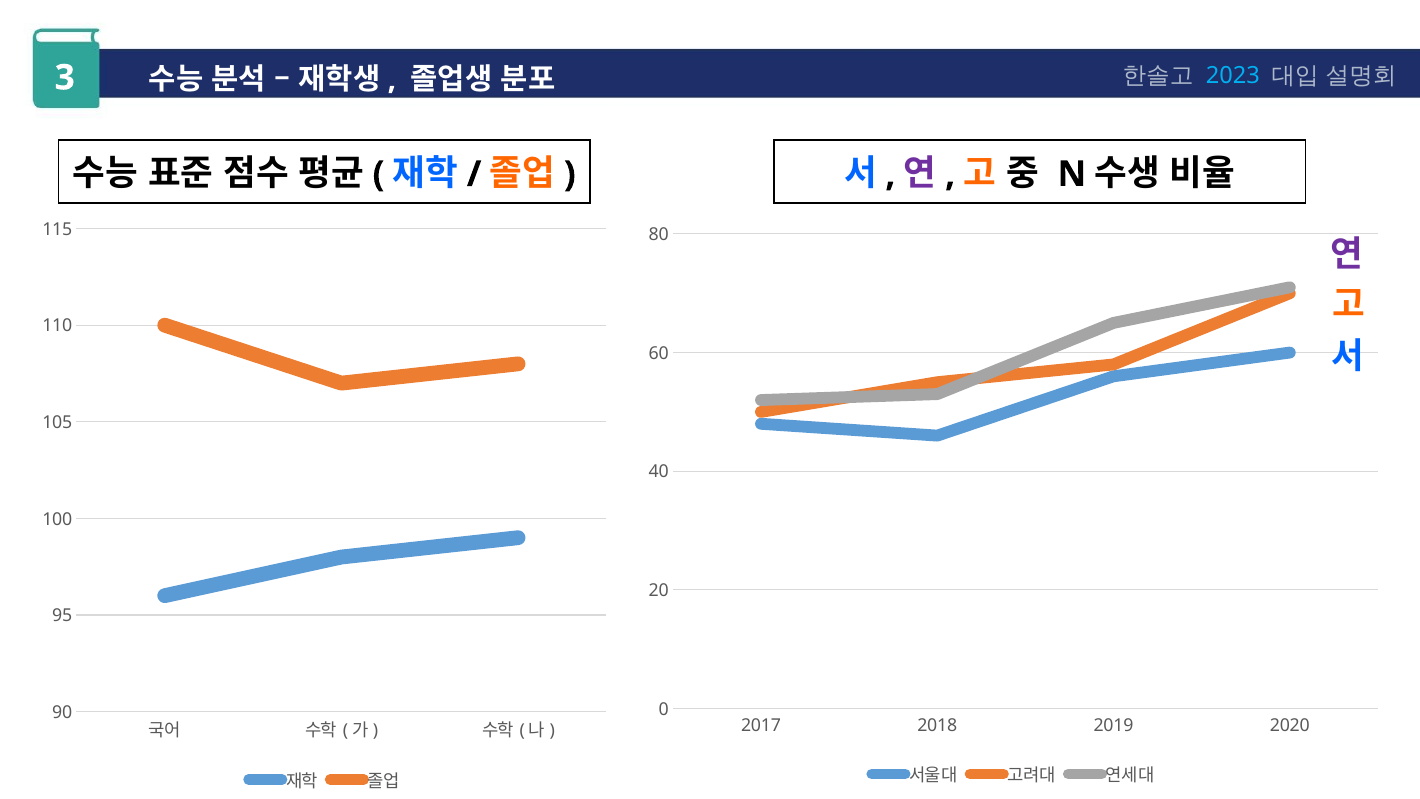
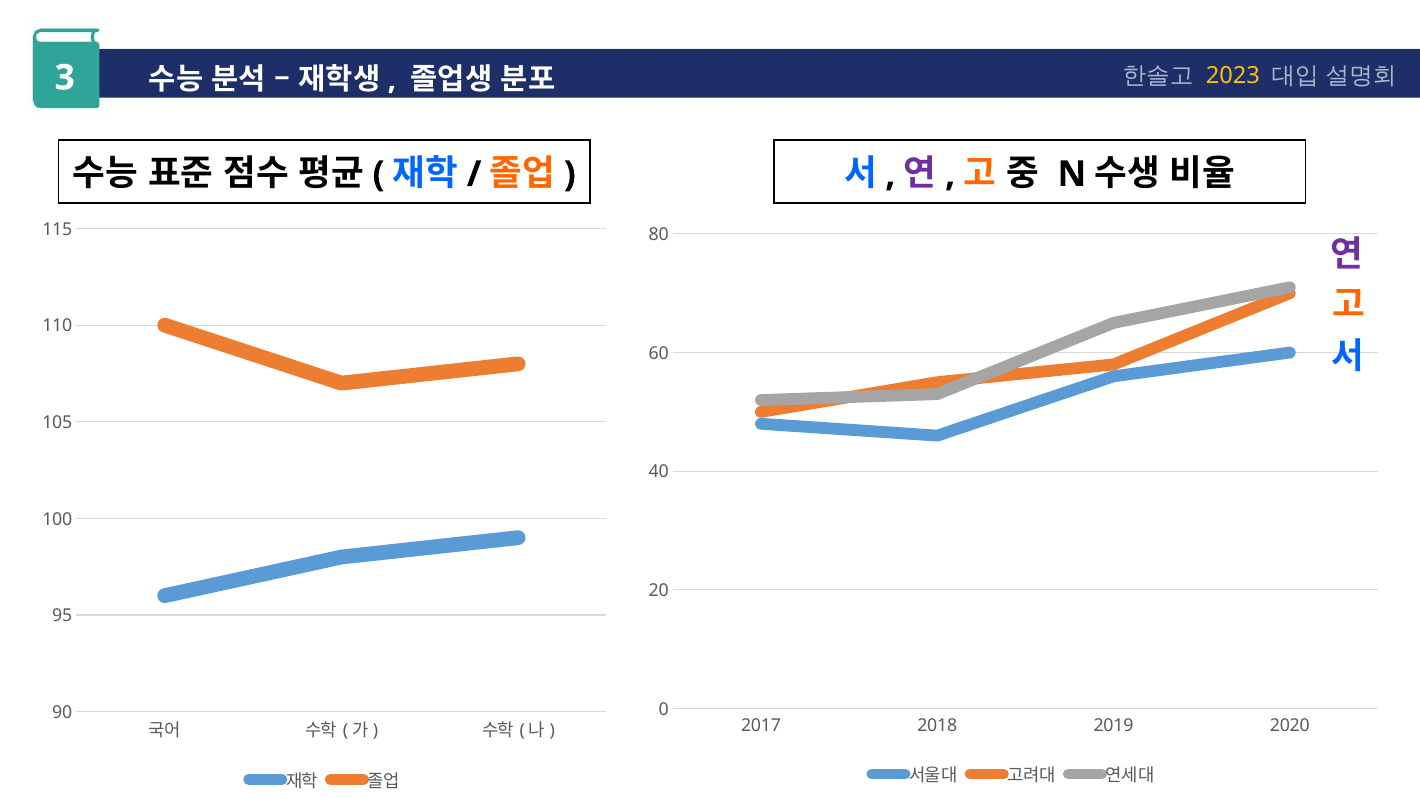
2023 colour: light blue -> yellow
